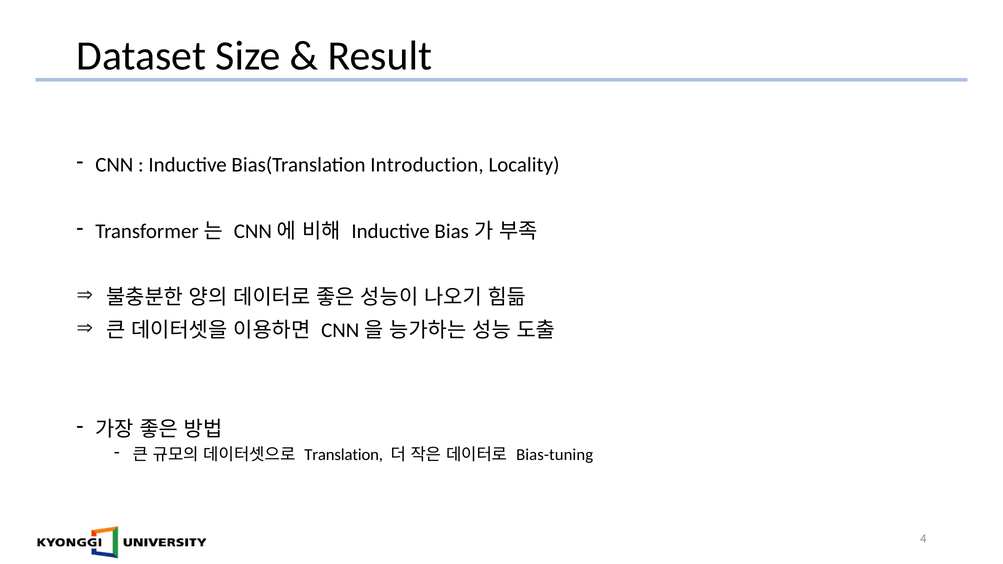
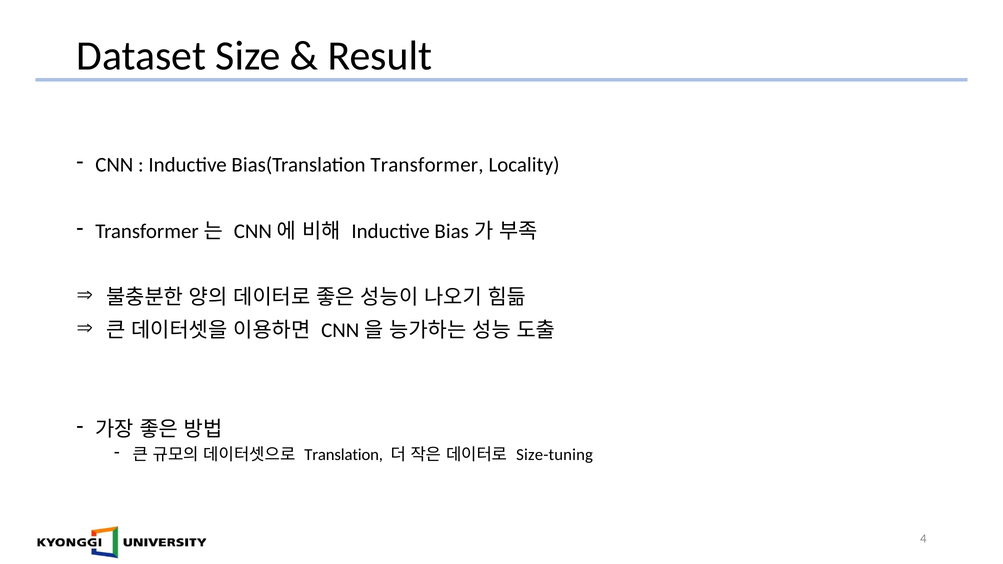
Introduction: Introduction -> Transformer
Bias-tuning: Bias-tuning -> Size-tuning
